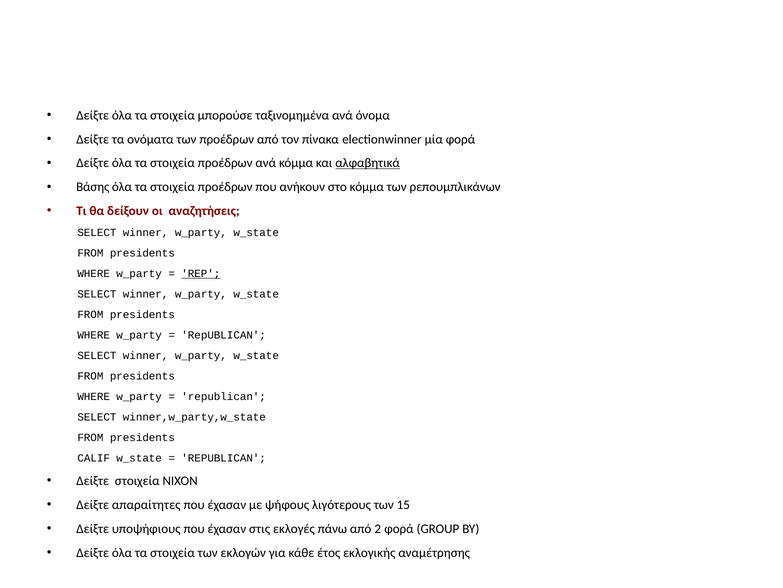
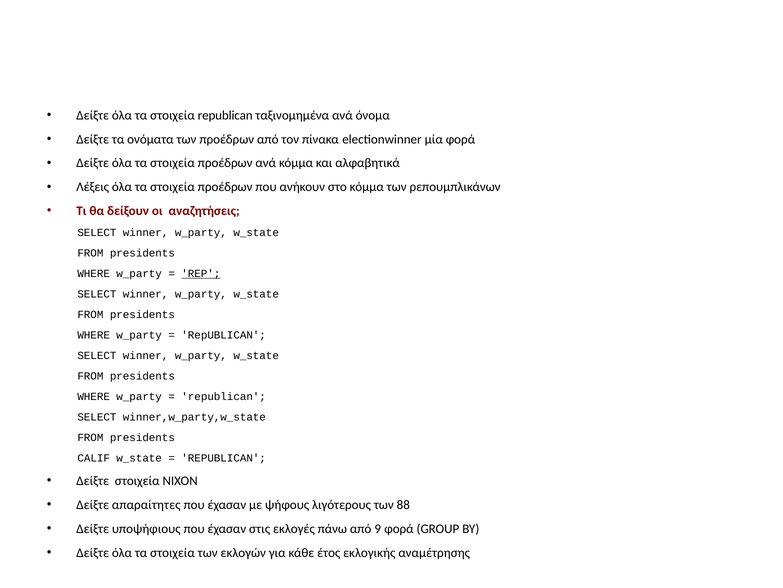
στοιχεία μπορούσε: μπορούσε -> republican
αλφαβητικά underline: present -> none
Βάσης: Βάσης -> Λέξεις
15: 15 -> 88
2: 2 -> 9
